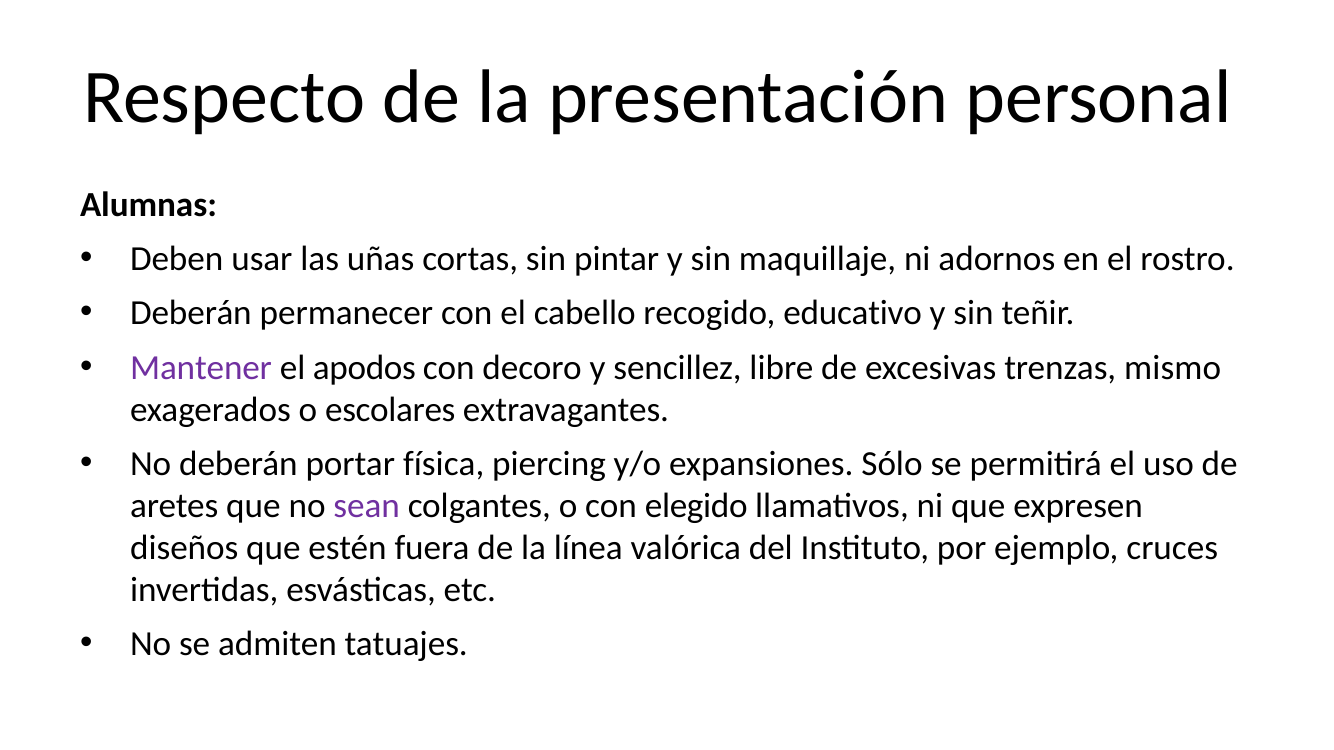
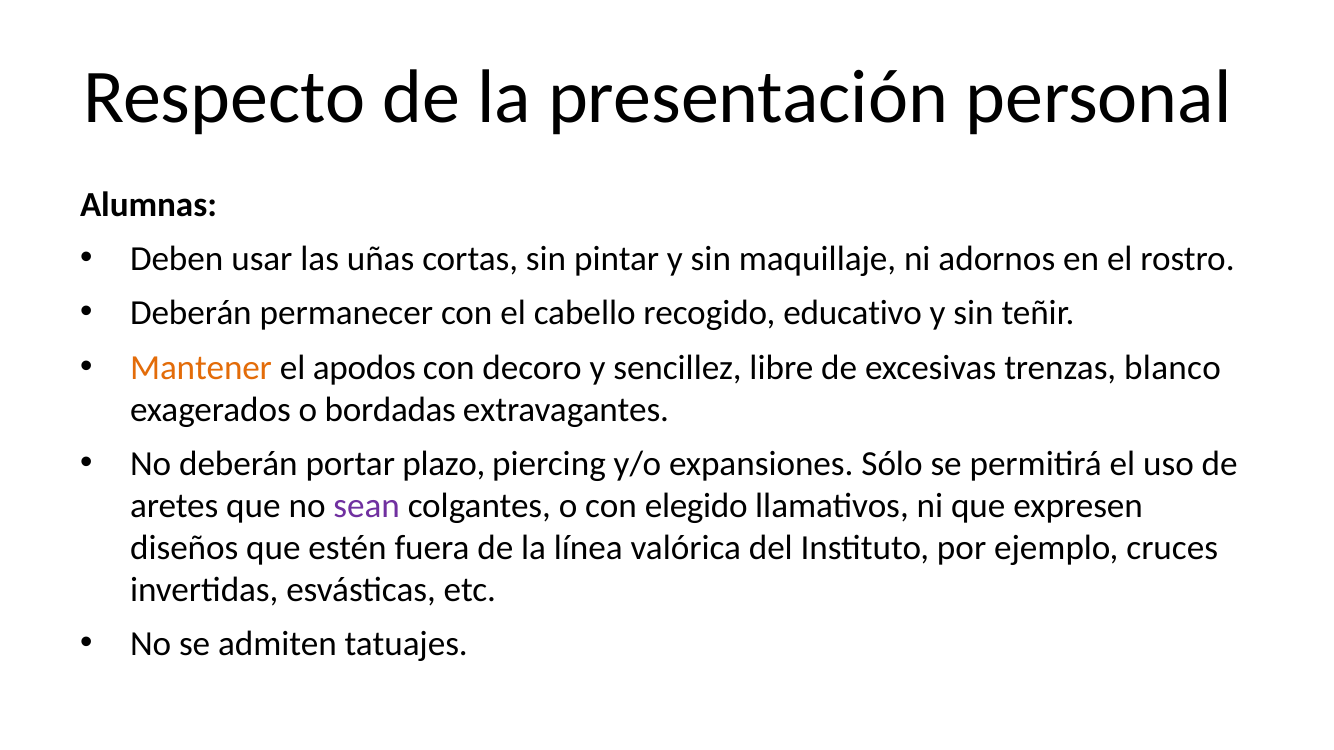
Mantener colour: purple -> orange
mismo: mismo -> blanco
escolares: escolares -> bordadas
física: física -> plazo
